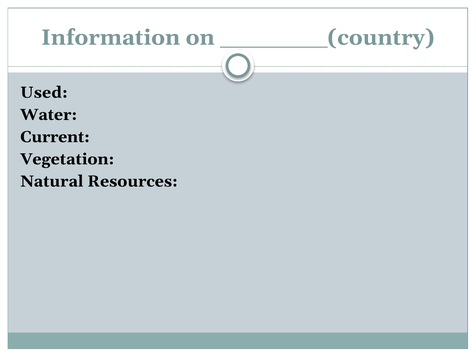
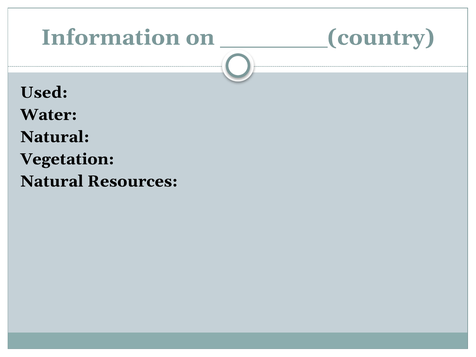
Current at (55, 137): Current -> Natural
